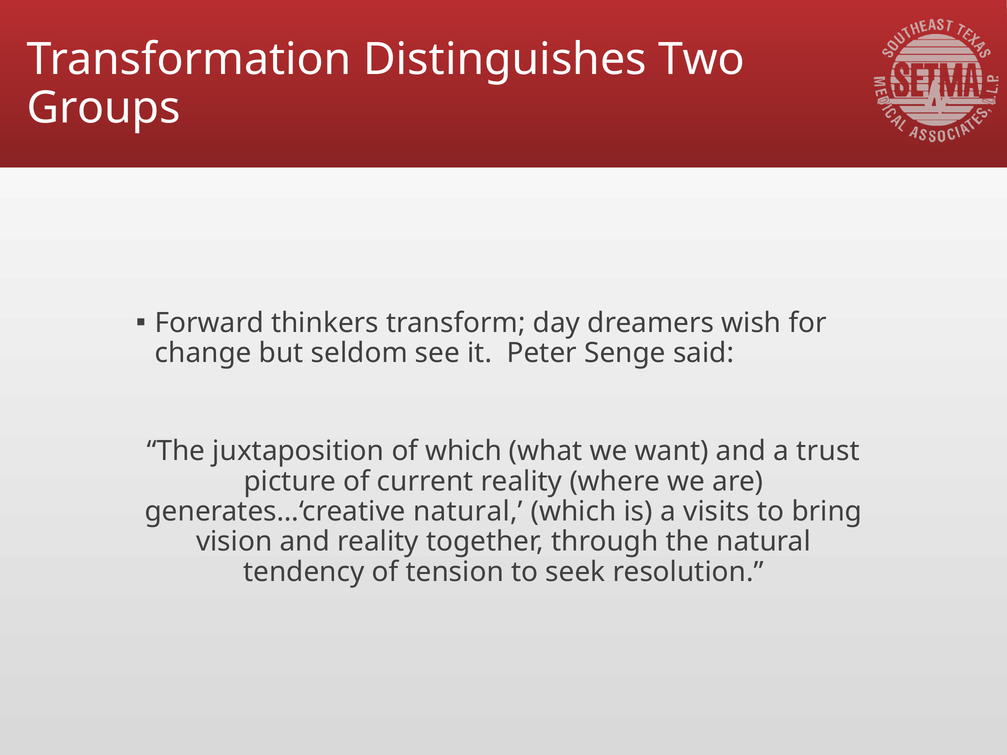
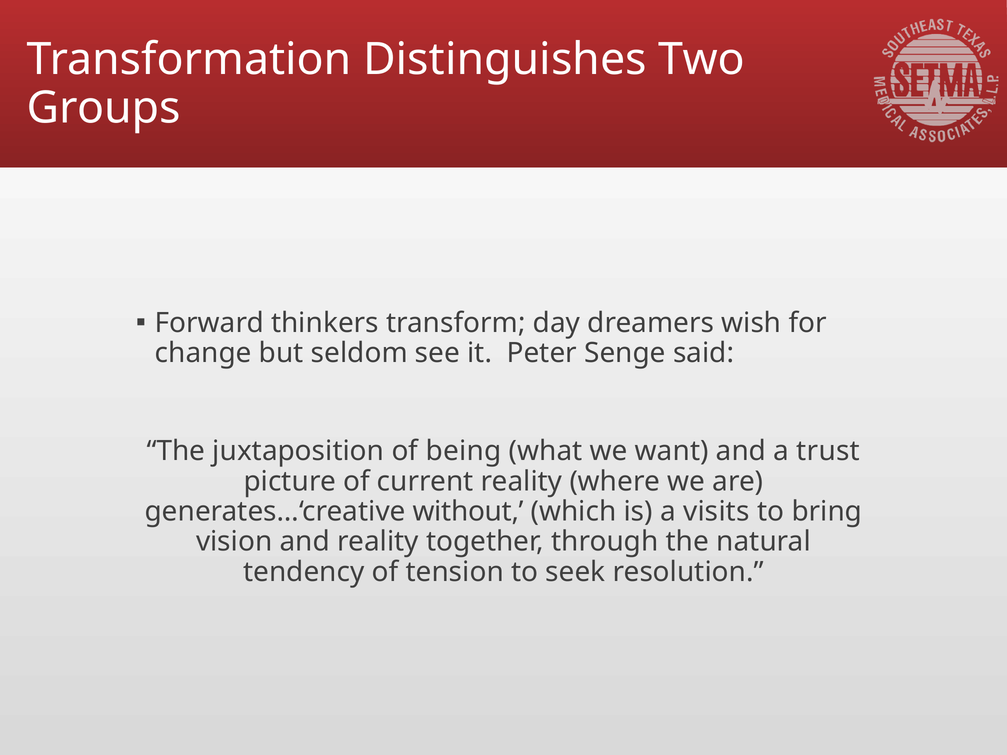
of which: which -> being
generates…‘creative natural: natural -> without
